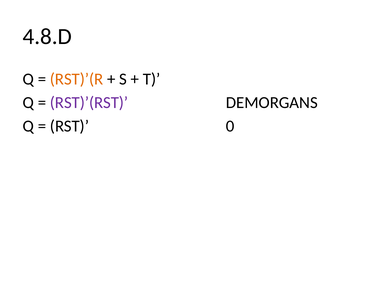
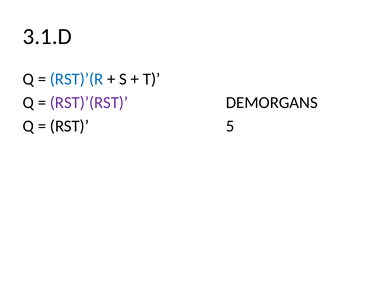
4.8.D: 4.8.D -> 3.1.D
RST)’(R colour: orange -> blue
0: 0 -> 5
